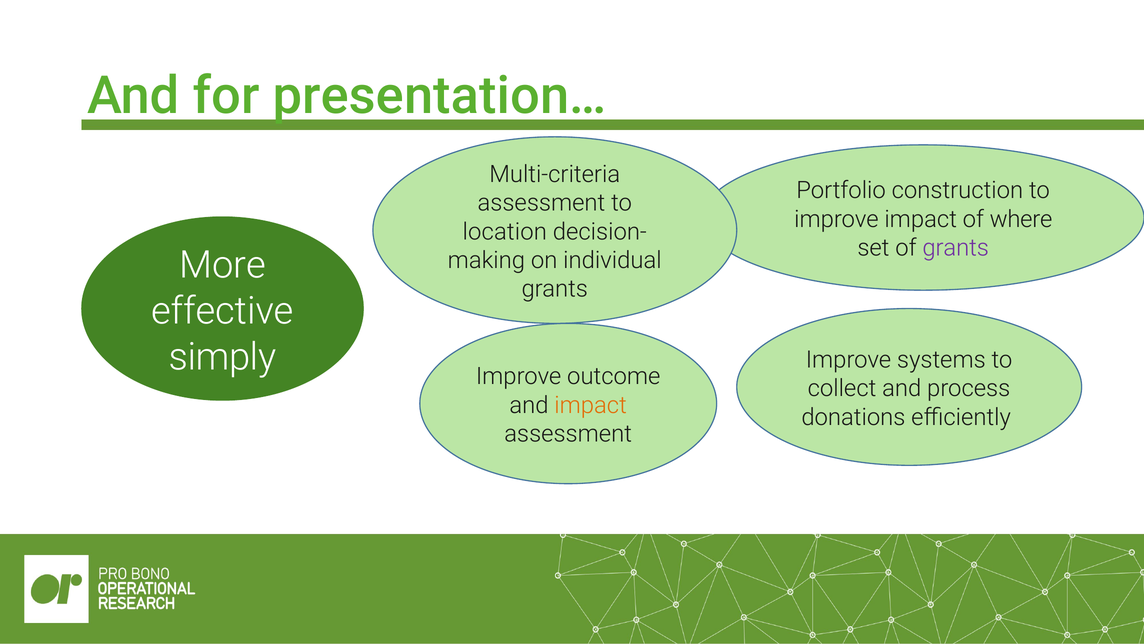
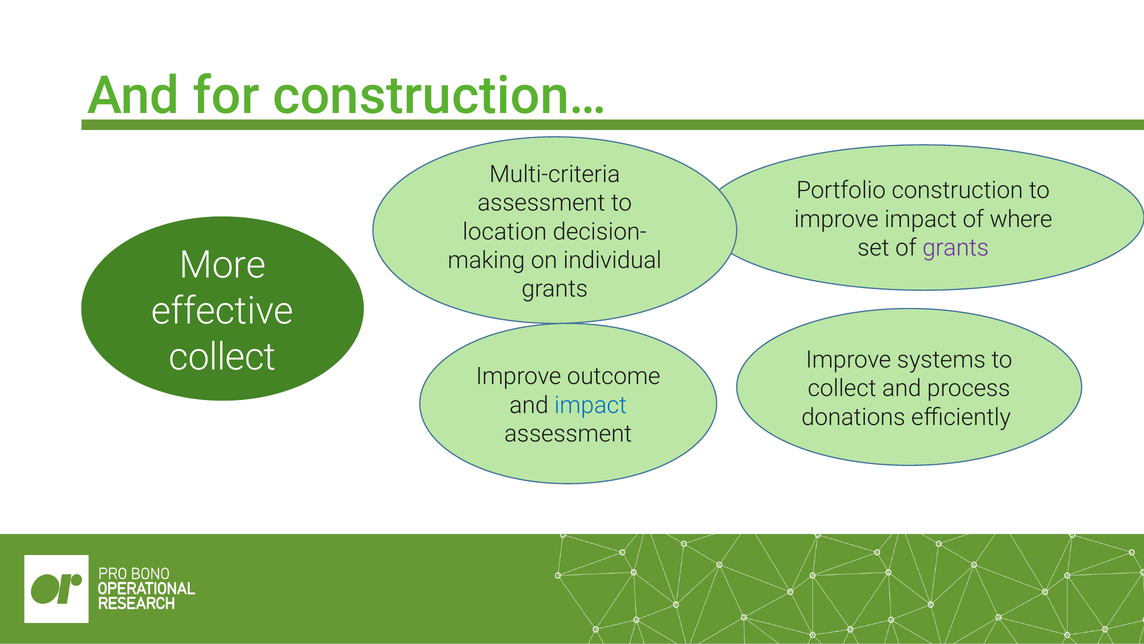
presentation…: presentation… -> construction…
simply at (223, 357): simply -> collect
impact at (591, 405) colour: orange -> blue
